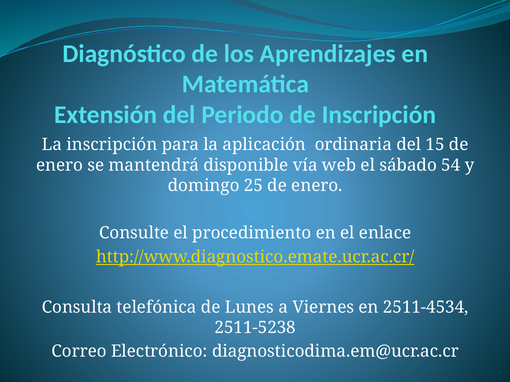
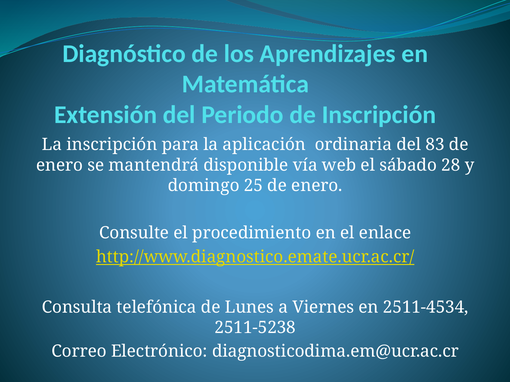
15: 15 -> 83
54: 54 -> 28
